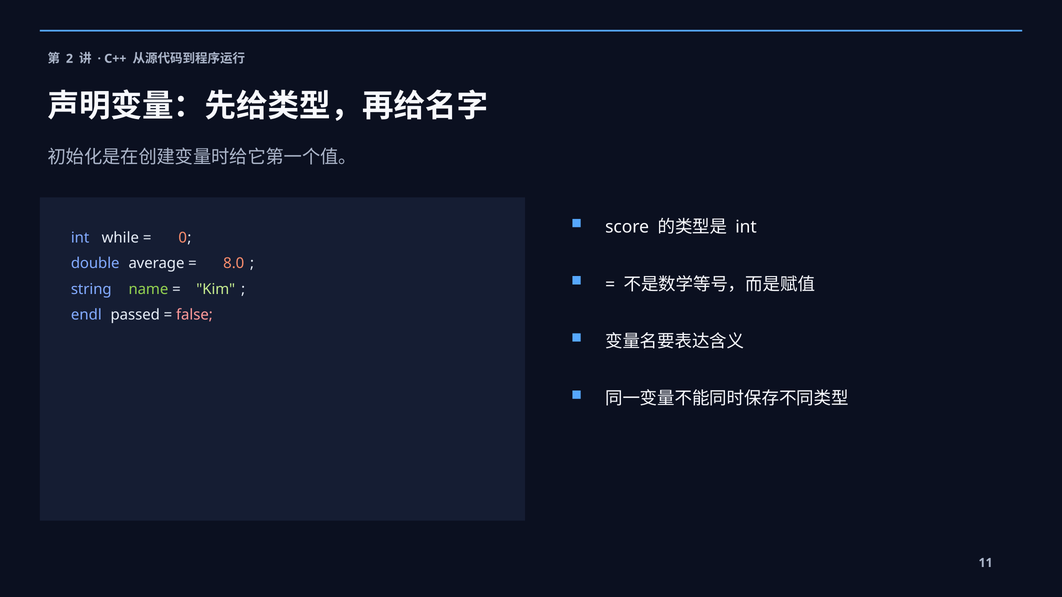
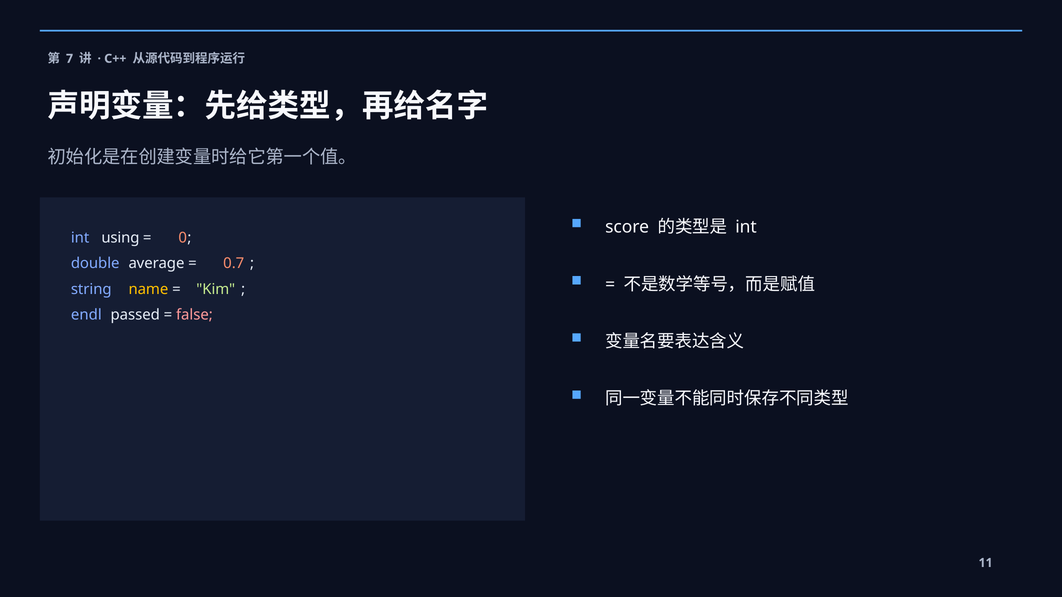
2: 2 -> 7
while: while -> using
8.0: 8.0 -> 0.7
name colour: light green -> yellow
